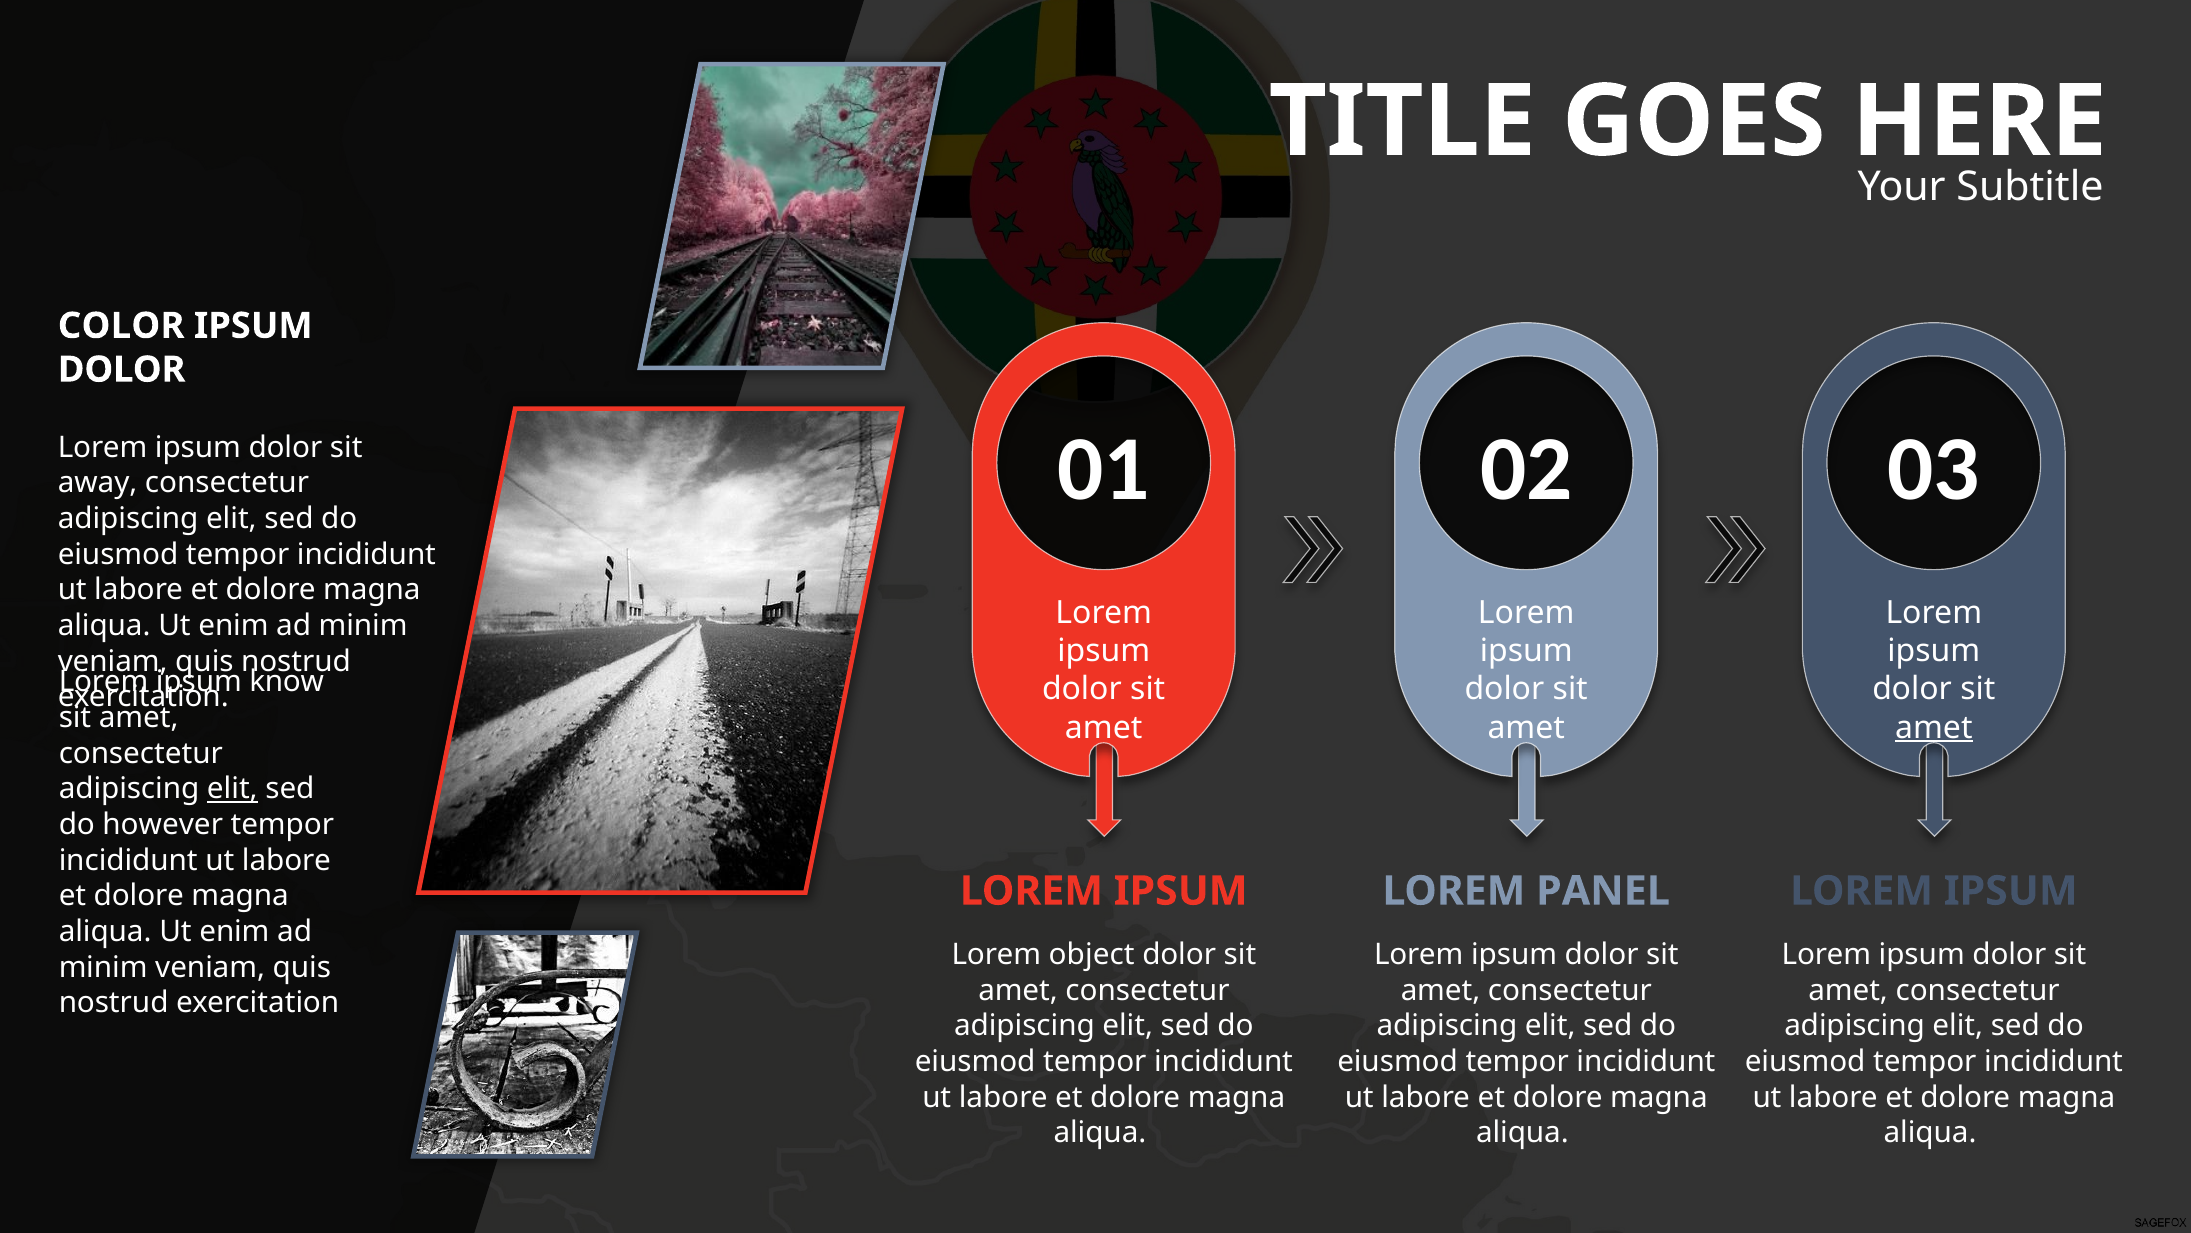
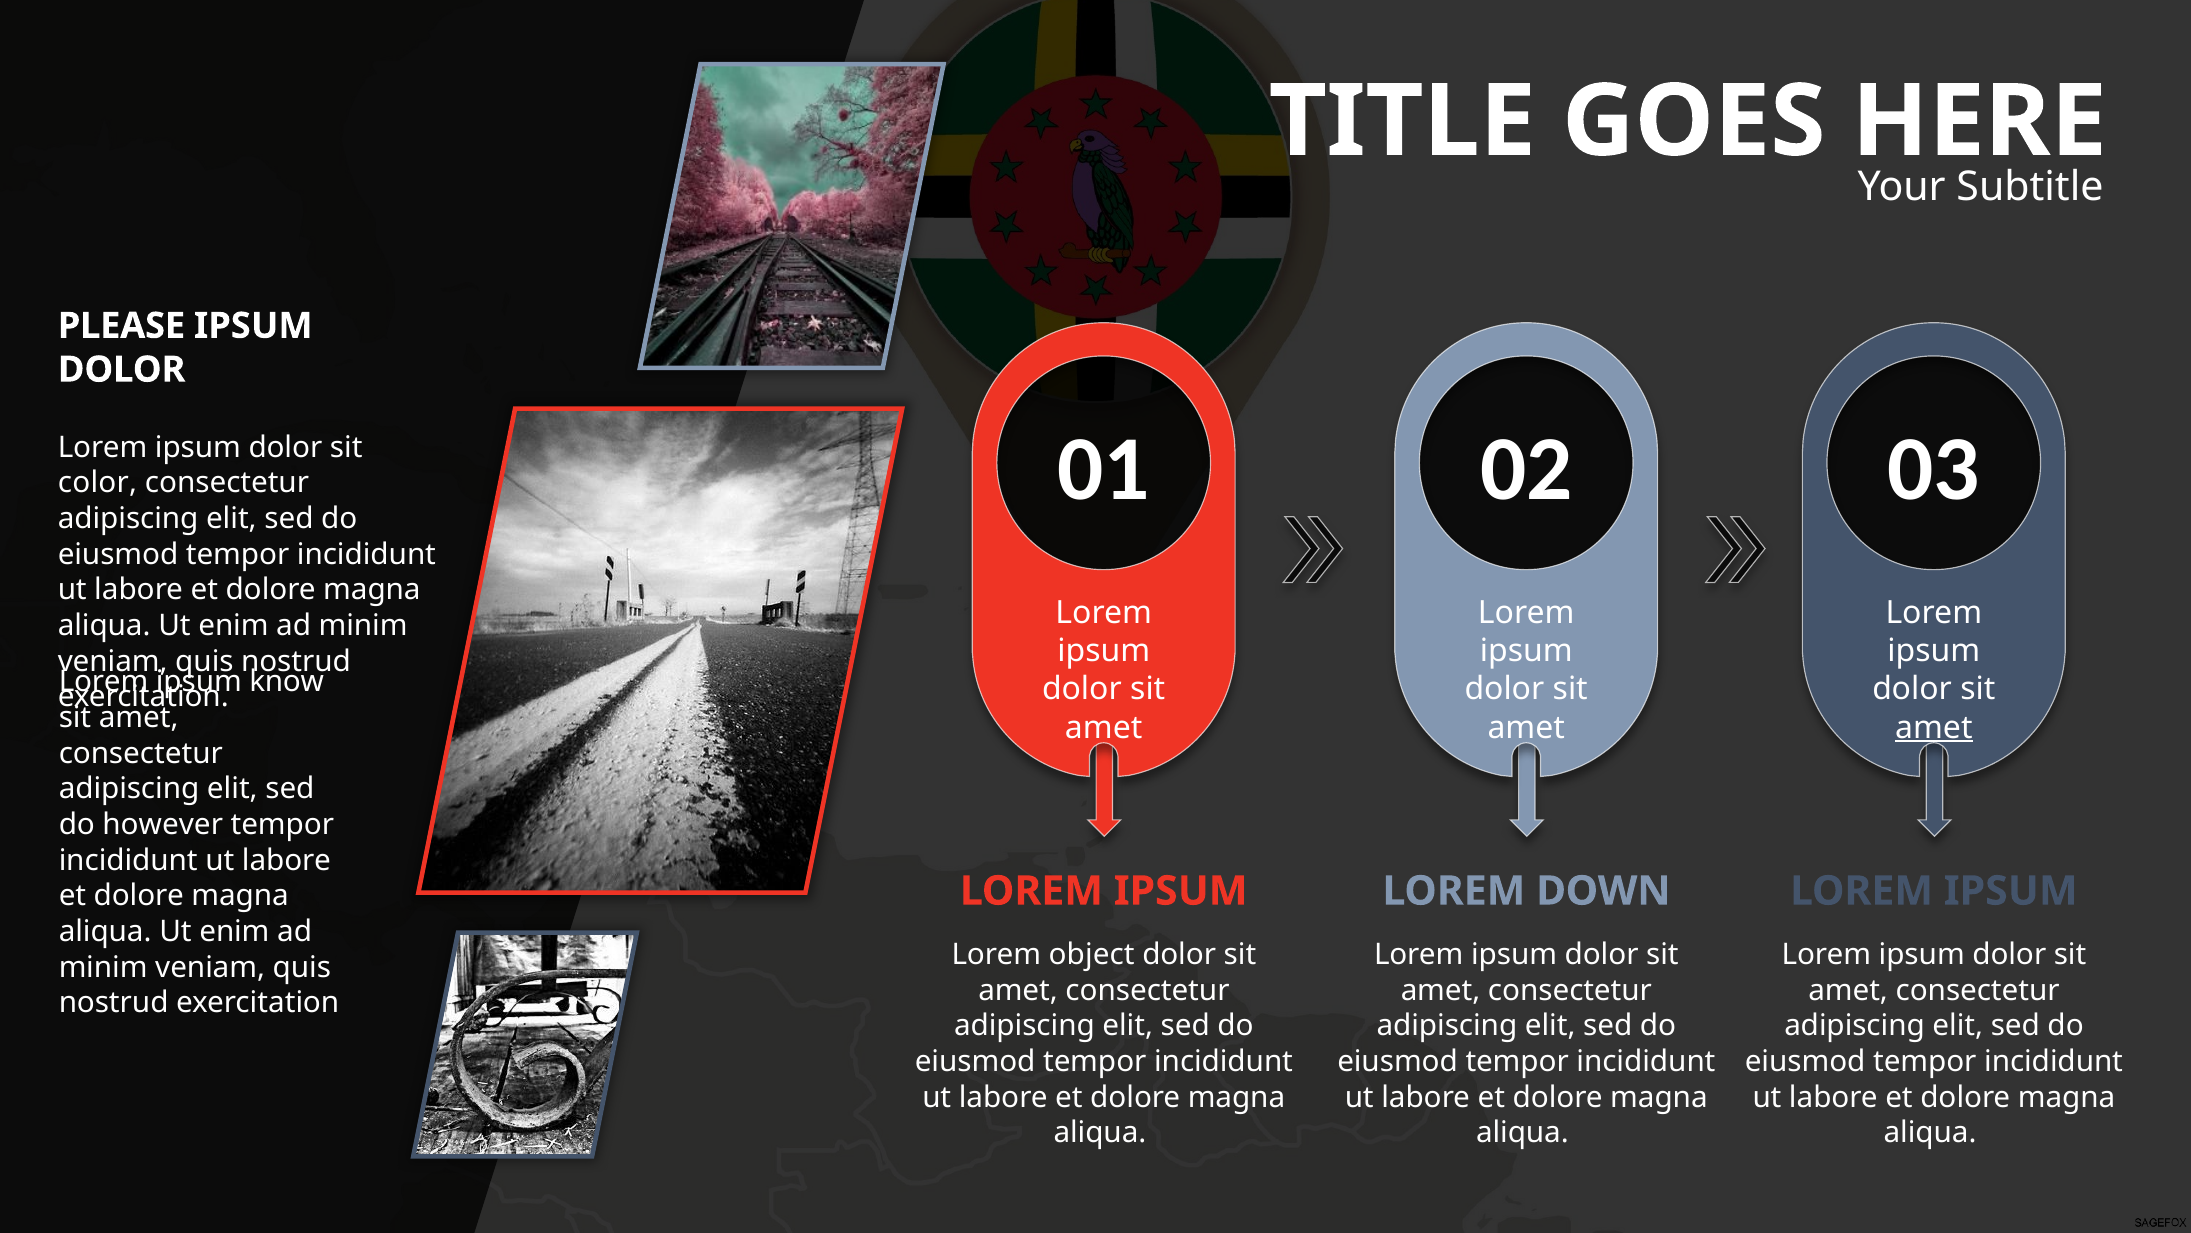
COLOR: COLOR -> PLEASE
away: away -> color
elit at (232, 789) underline: present -> none
PANEL: PANEL -> DOWN
